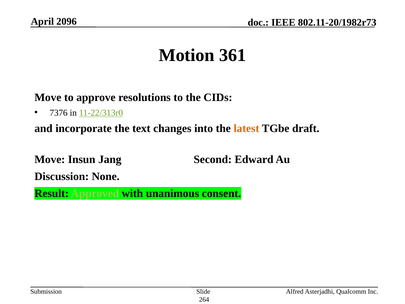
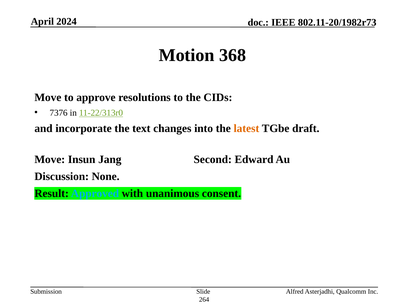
2096: 2096 -> 2024
361: 361 -> 368
Approved colour: light green -> light blue
